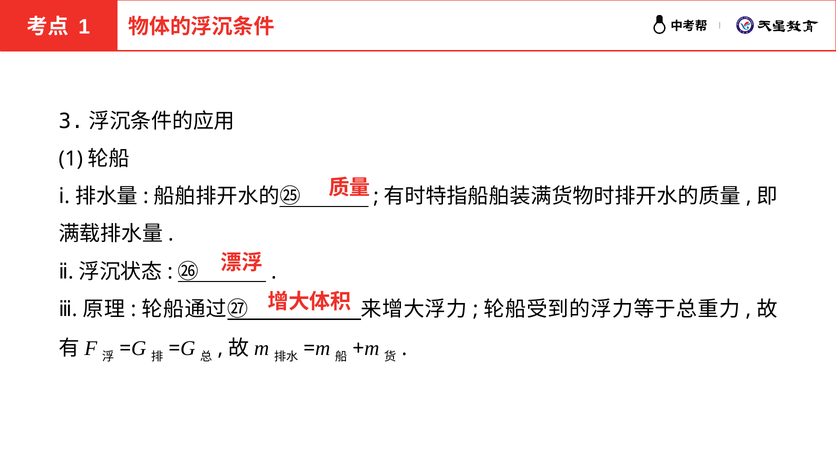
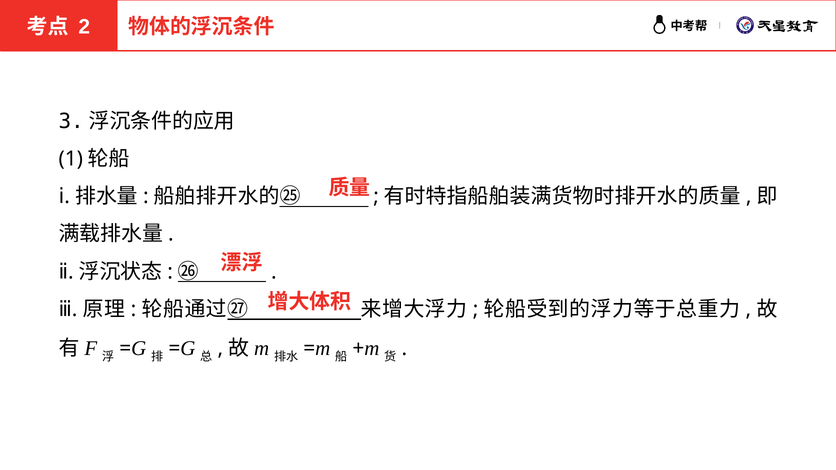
1 at (84, 27): 1 -> 2
